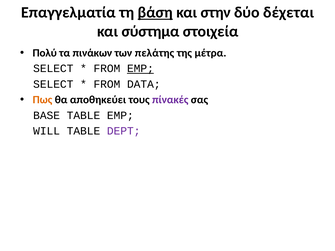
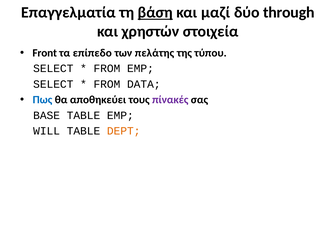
στην: στην -> μαζί
δέχεται: δέχεται -> through
σύστημα: σύστημα -> χρηστών
Πολύ: Πολύ -> Front
πινάκων: πινάκων -> επίπεδο
μέτρα: μέτρα -> τύπου
EMP at (140, 69) underline: present -> none
Πως colour: orange -> blue
DEPT colour: purple -> orange
